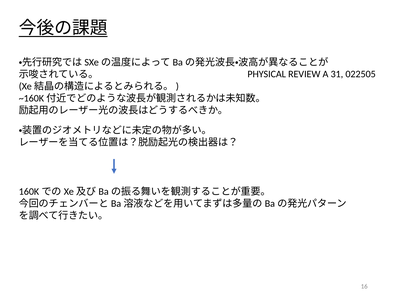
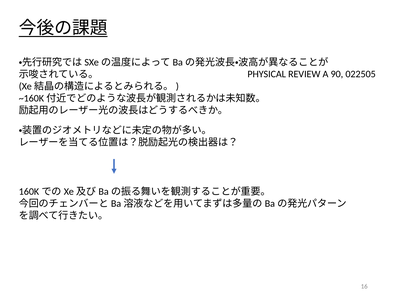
31: 31 -> 90
